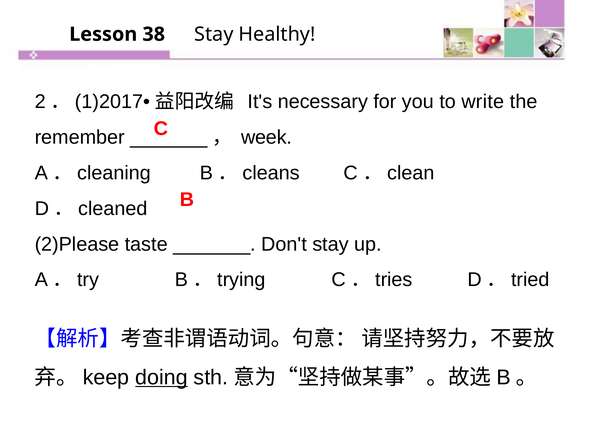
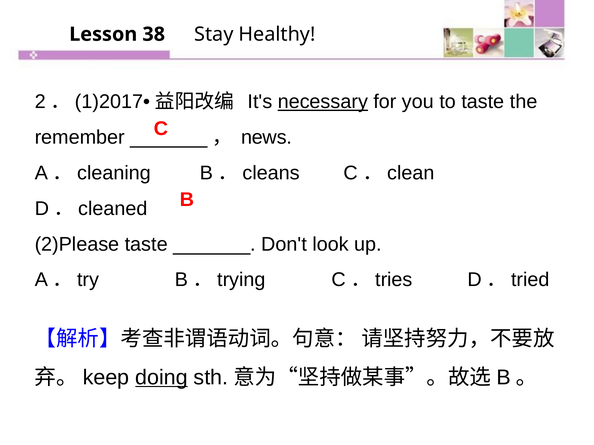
necessary underline: none -> present
to write: write -> taste
week: week -> news
Don't stay: stay -> look
